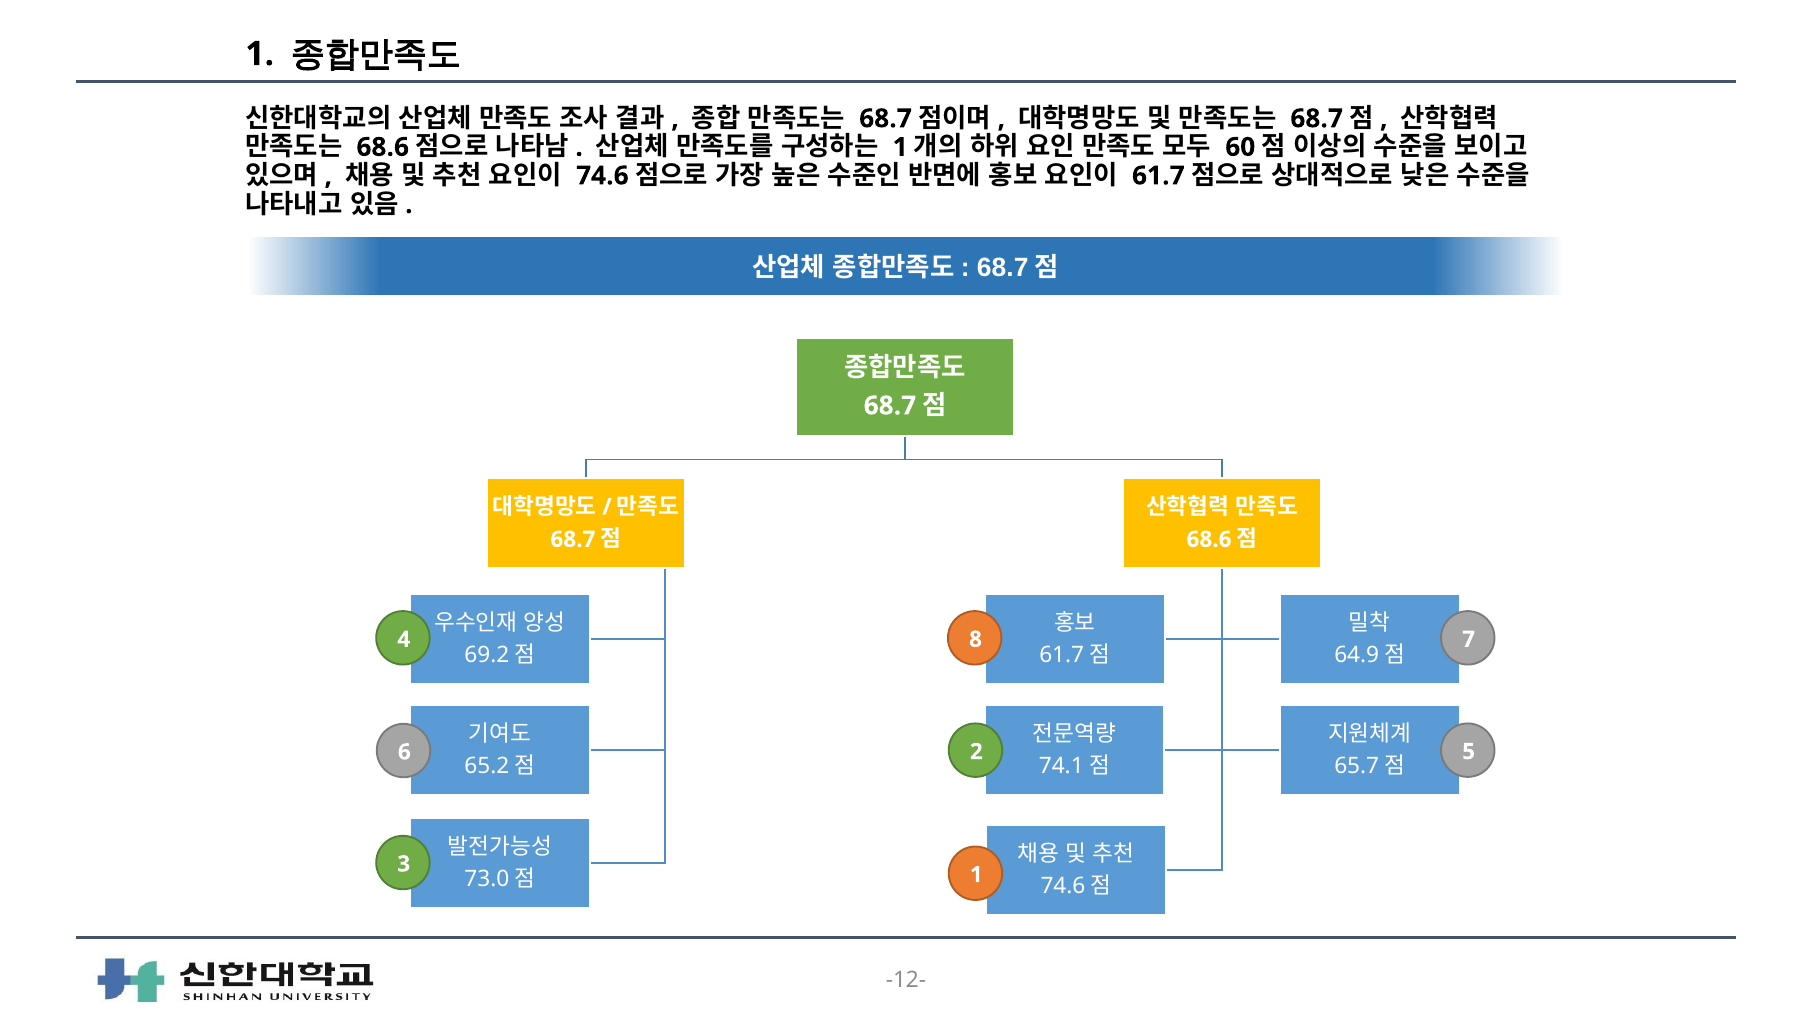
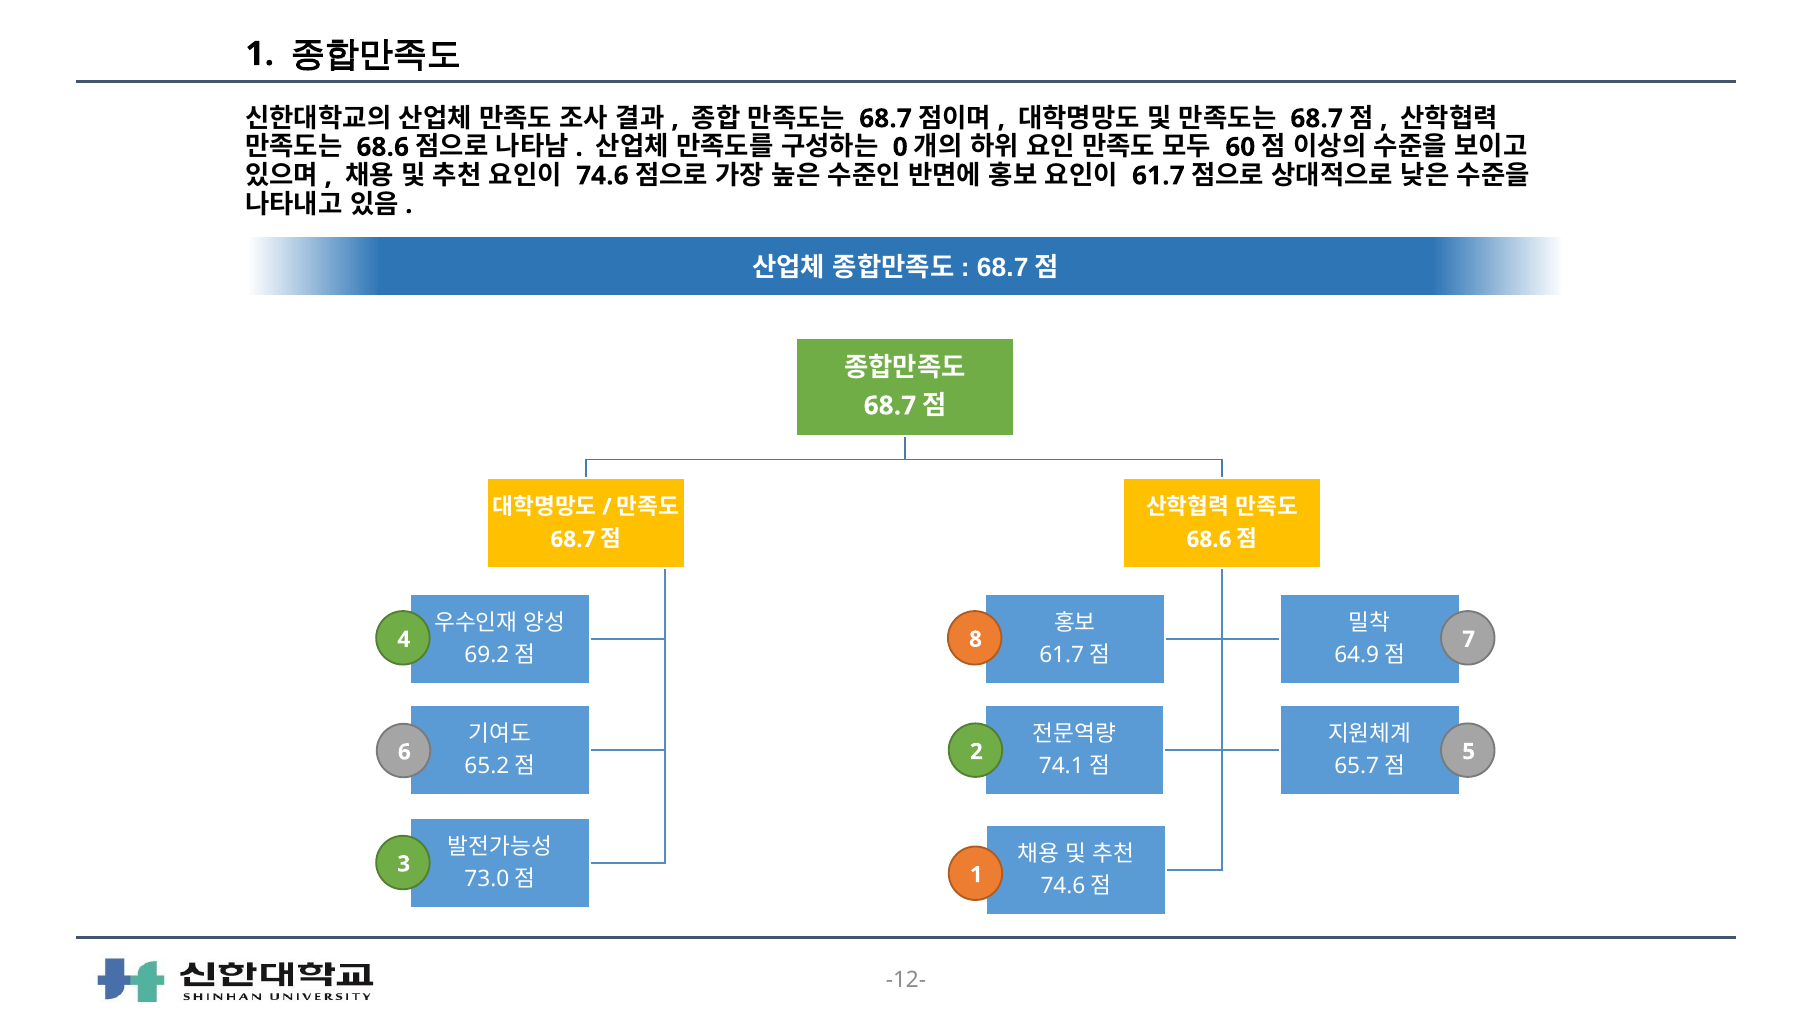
1 at (900, 147): 1 -> 0
